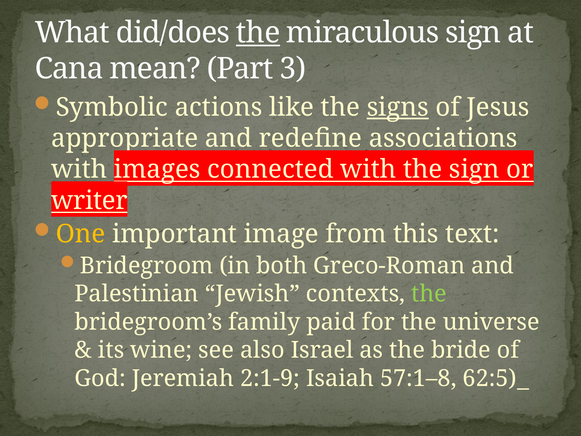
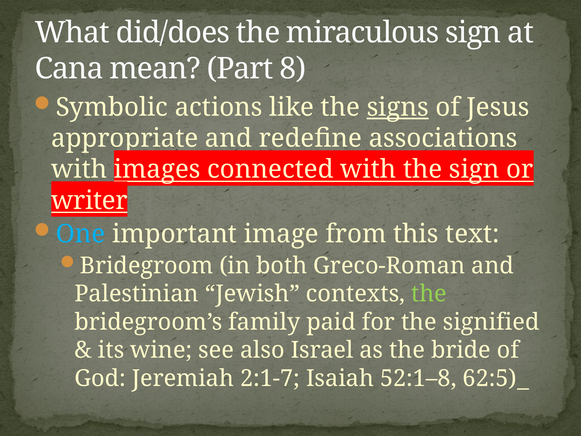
the at (258, 33) underline: present -> none
3: 3 -> 8
One colour: yellow -> light blue
universe: universe -> signified
2:1-9: 2:1-9 -> 2:1-7
57:1–8: 57:1–8 -> 52:1–8
